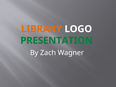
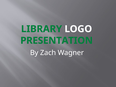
LIBRARY colour: orange -> green
